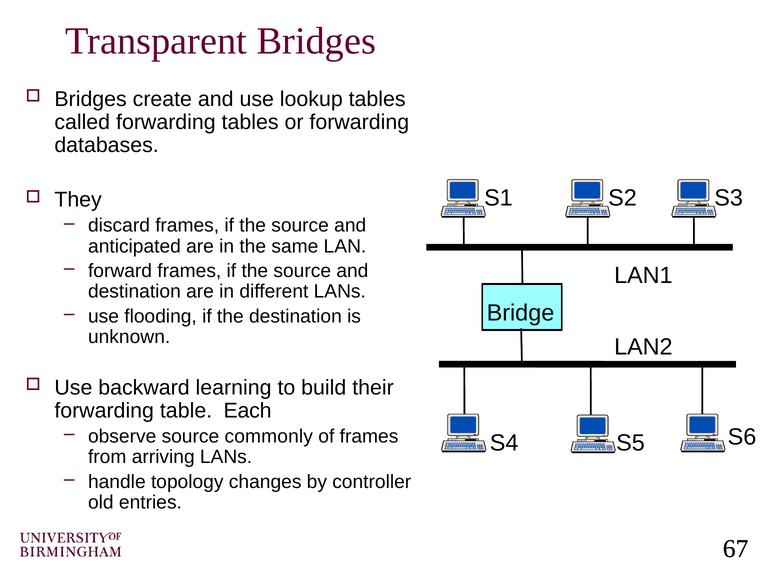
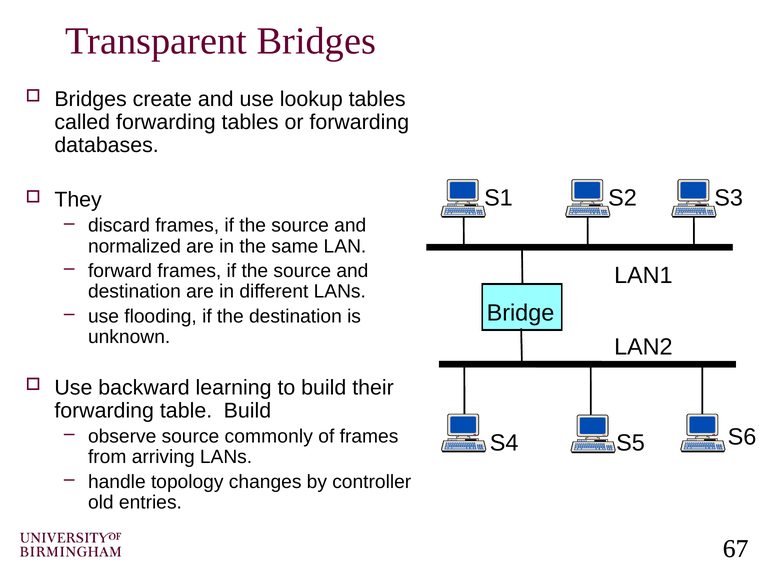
anticipated: anticipated -> normalized
table Each: Each -> Build
